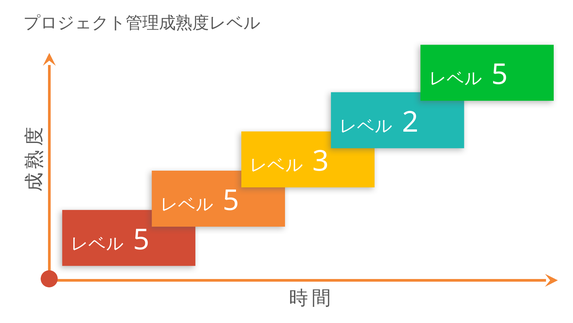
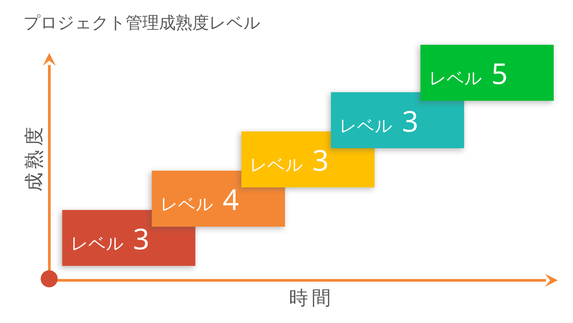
2 at (410, 122): 2 -> 3
5 at (231, 200): 5 -> 4
5 at (141, 239): 5 -> 3
